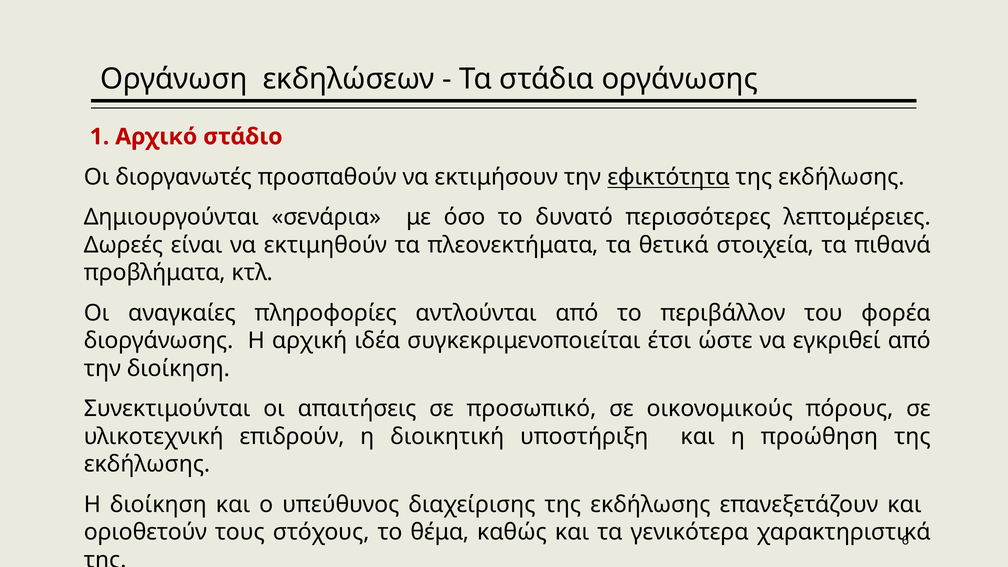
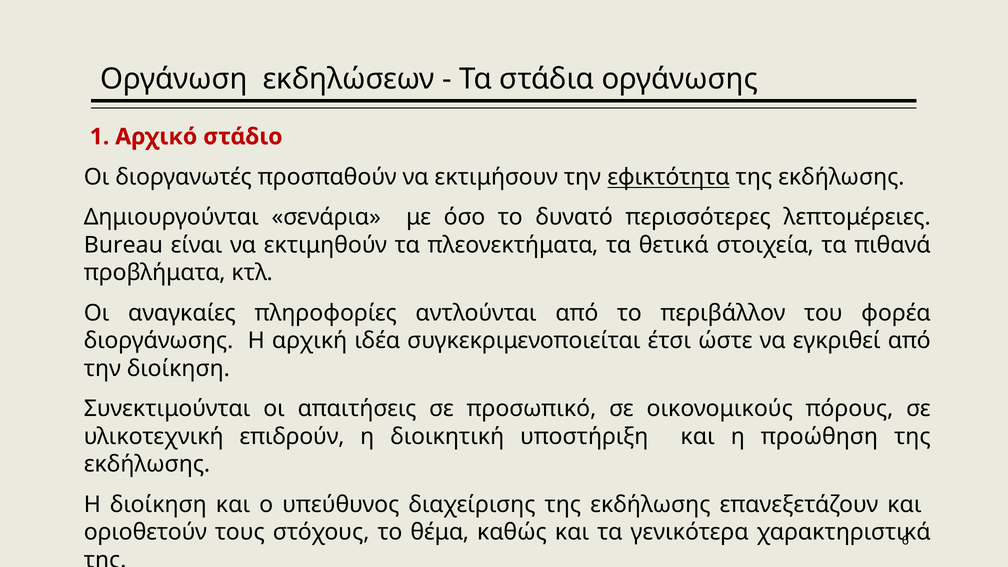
Δωρεές: Δωρεές -> Bureau
